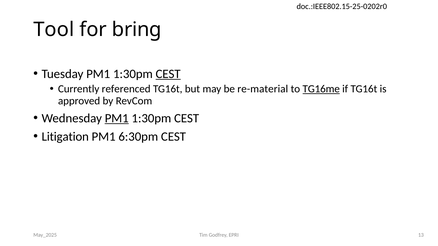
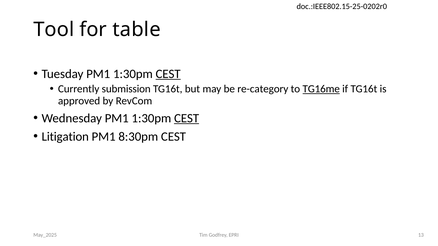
bring: bring -> table
referenced: referenced -> submission
re-material: re-material -> re-category
PM1 at (117, 118) underline: present -> none
CEST at (187, 118) underline: none -> present
6:30pm: 6:30pm -> 8:30pm
